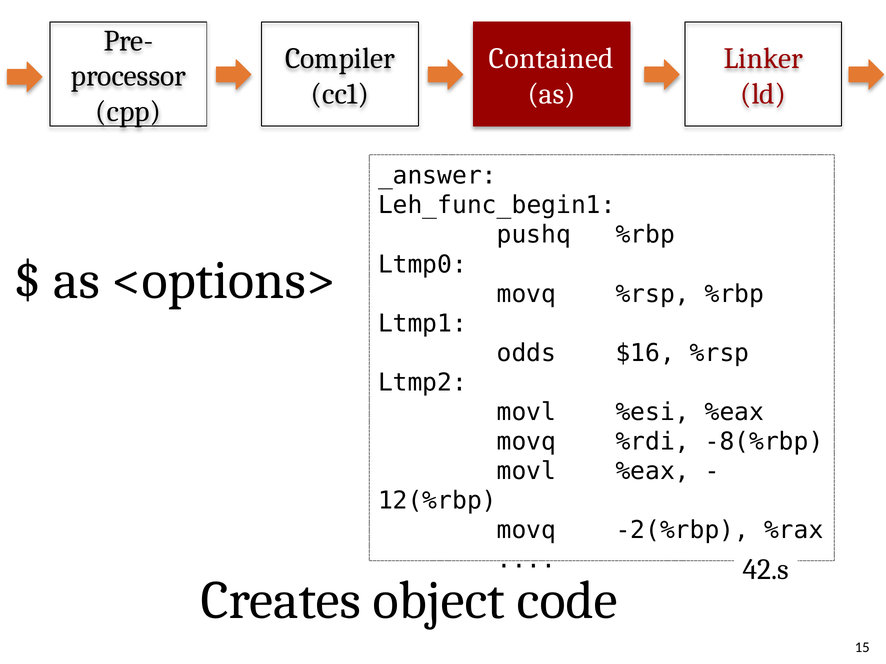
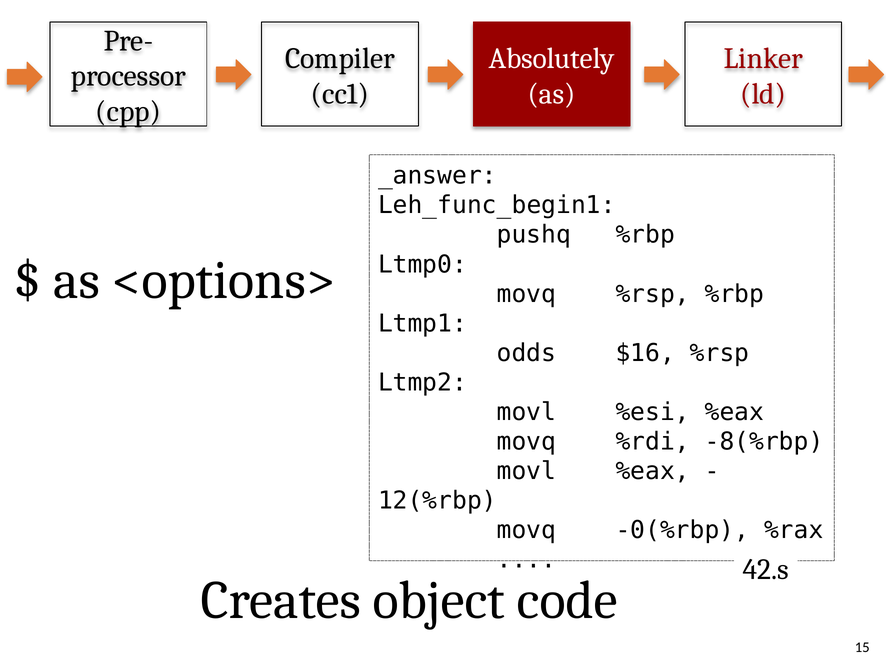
Contained: Contained -> Absolutely
-2(%rbp: -2(%rbp -> -0(%rbp
